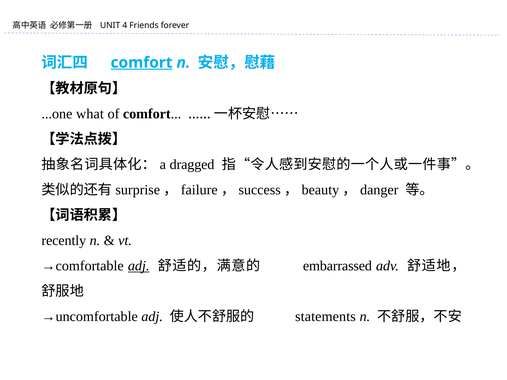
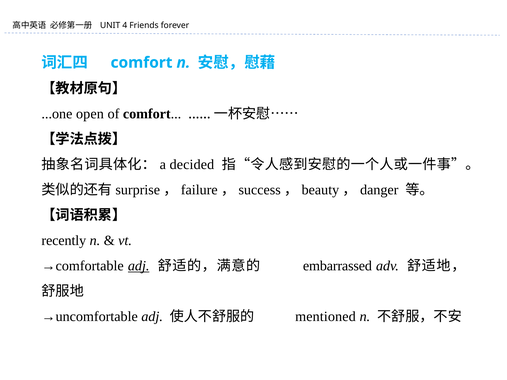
comfort at (142, 63) underline: present -> none
what: what -> open
dragged: dragged -> decided
statements: statements -> mentioned
